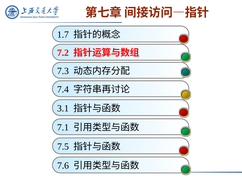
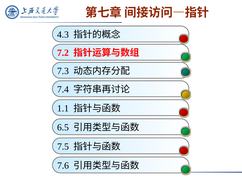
1.7: 1.7 -> 4.3
3.1: 3.1 -> 1.1
7.1: 7.1 -> 6.5
